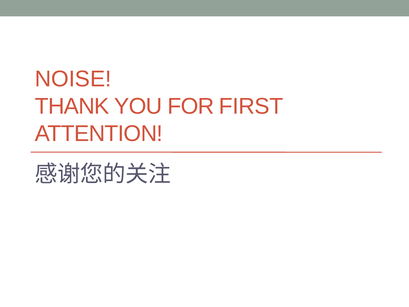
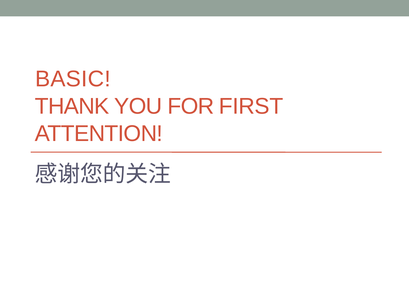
NOISE: NOISE -> BASIC
